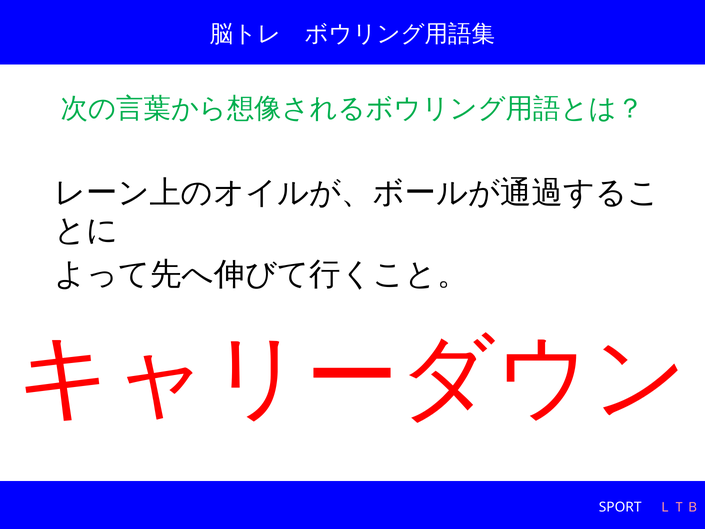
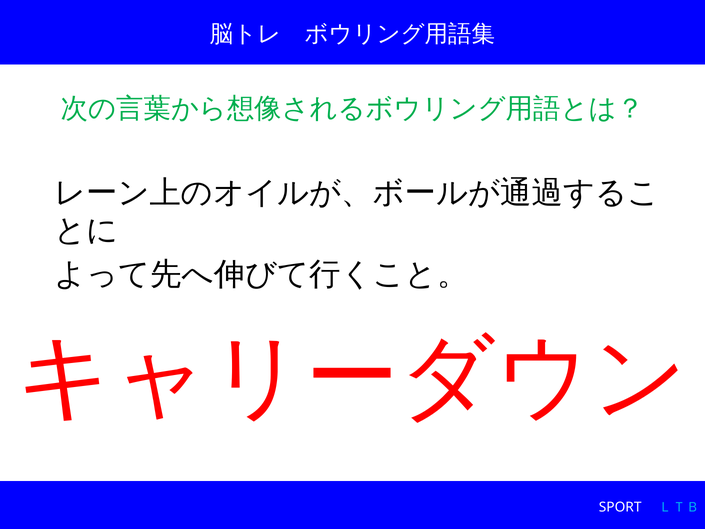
ＬＴＢ colour: pink -> light blue
